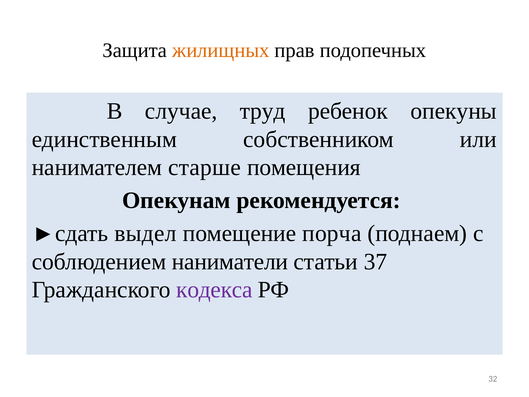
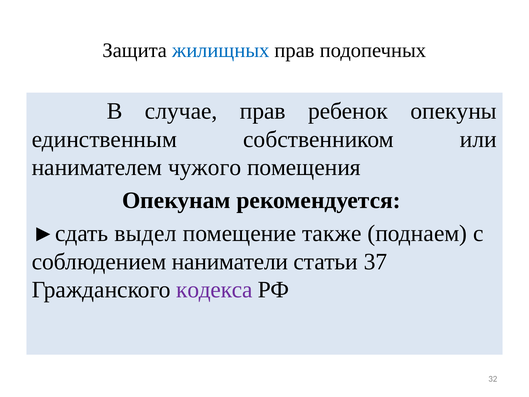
жилищных colour: orange -> blue
случае труд: труд -> прав
старше: старше -> чужого
порча: порча -> также
